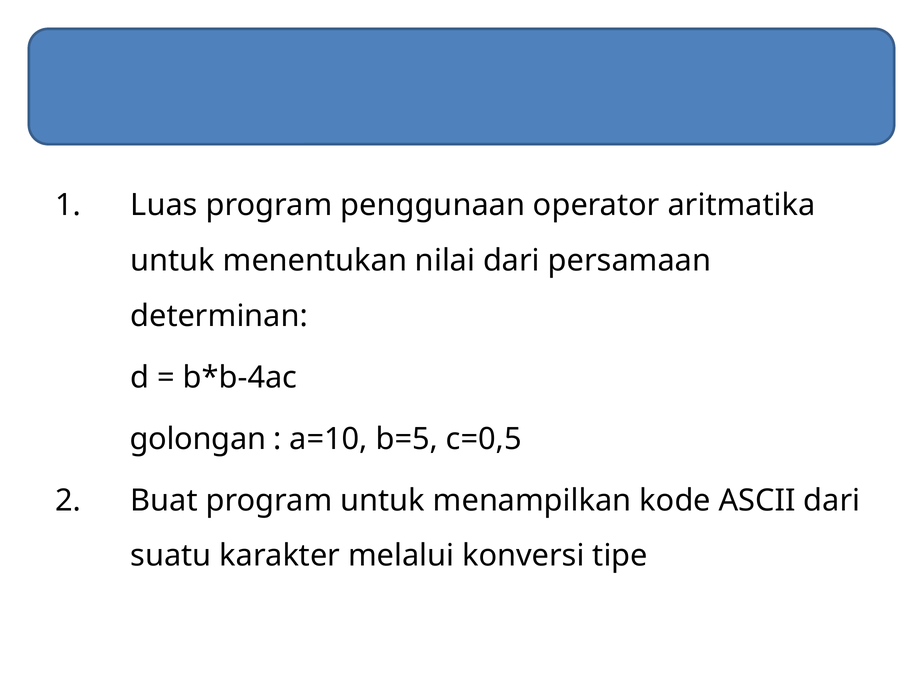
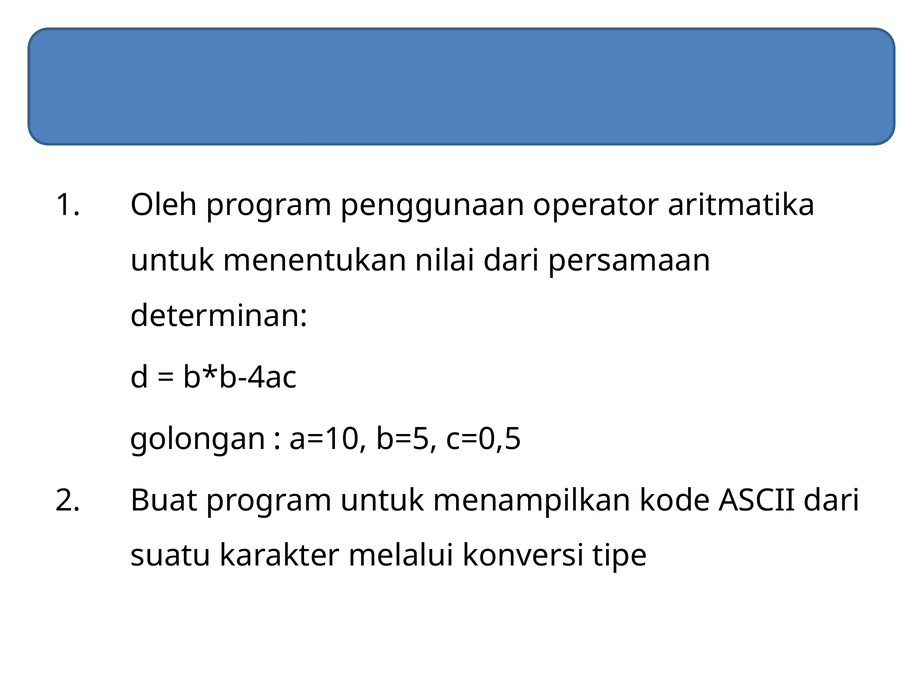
Luas: Luas -> Oleh
